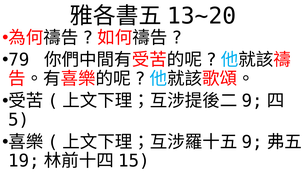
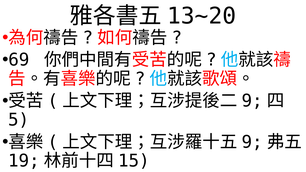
79: 79 -> 69
